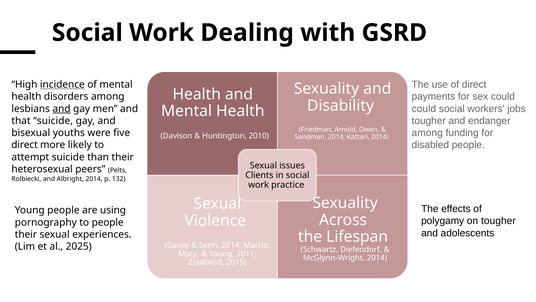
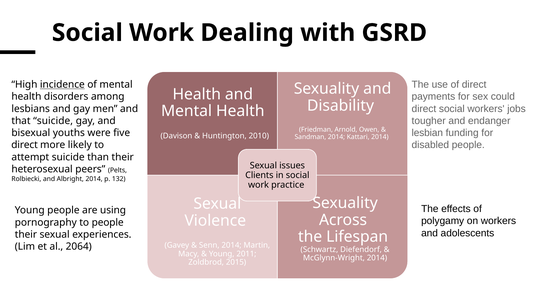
could at (424, 109): could -> direct
and at (62, 109) underline: present -> none
among at (427, 133): among -> lesbian
on tougher: tougher -> workers
2025: 2025 -> 2064
